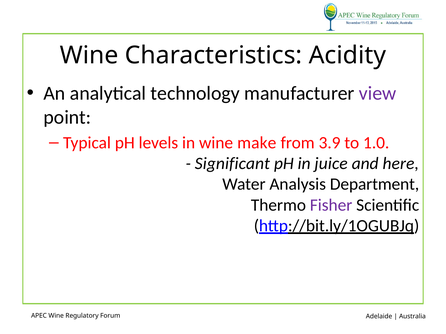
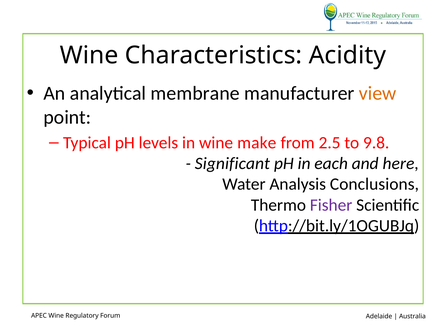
technology: technology -> membrane
view colour: purple -> orange
3.9: 3.9 -> 2.5
1.0: 1.0 -> 9.8
juice: juice -> each
Department: Department -> Conclusions
